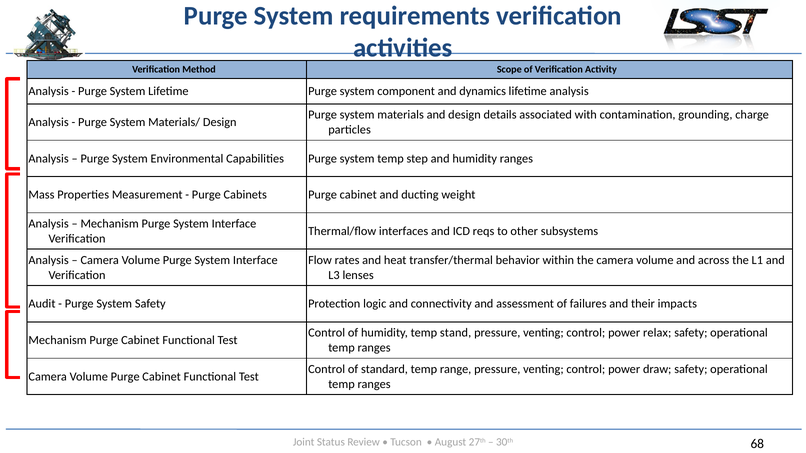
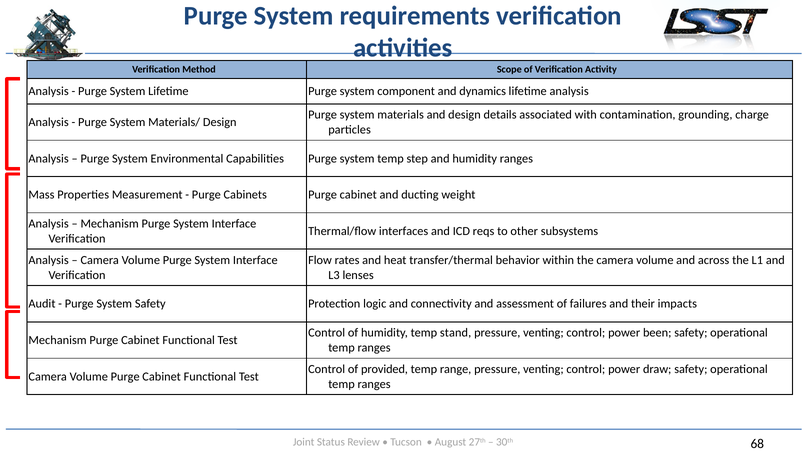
relax: relax -> been
standard: standard -> provided
